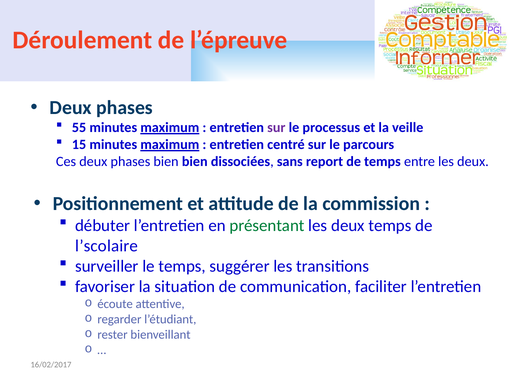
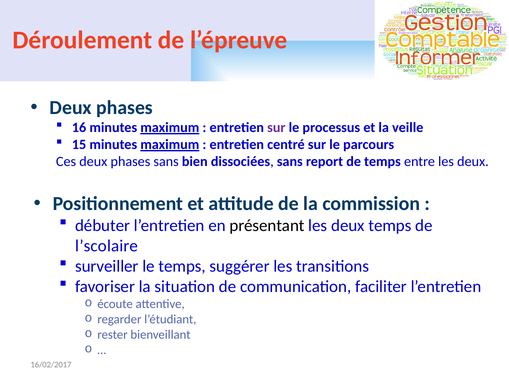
55: 55 -> 16
phases bien: bien -> sans
présentant colour: green -> black
